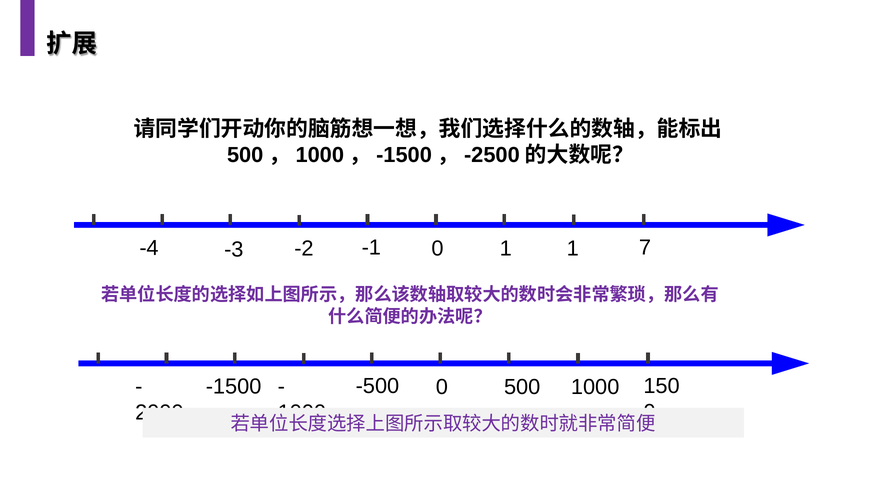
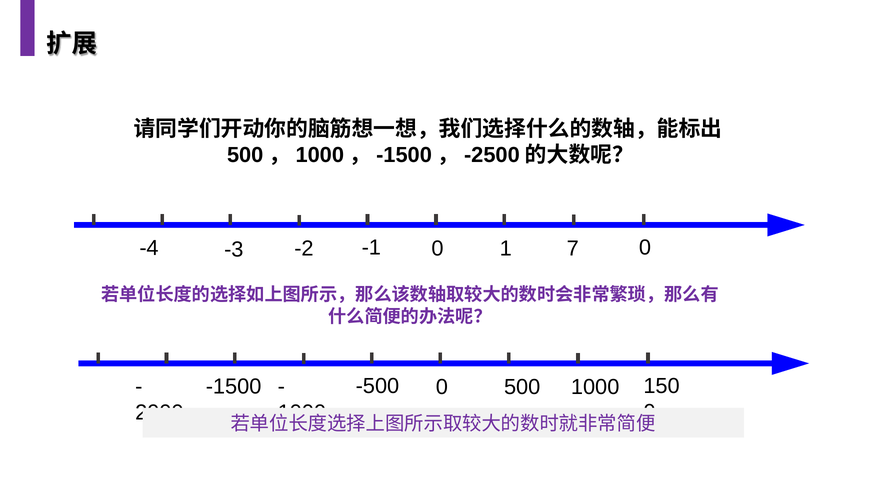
0 1: 1 -> 7
1 7: 7 -> 0
